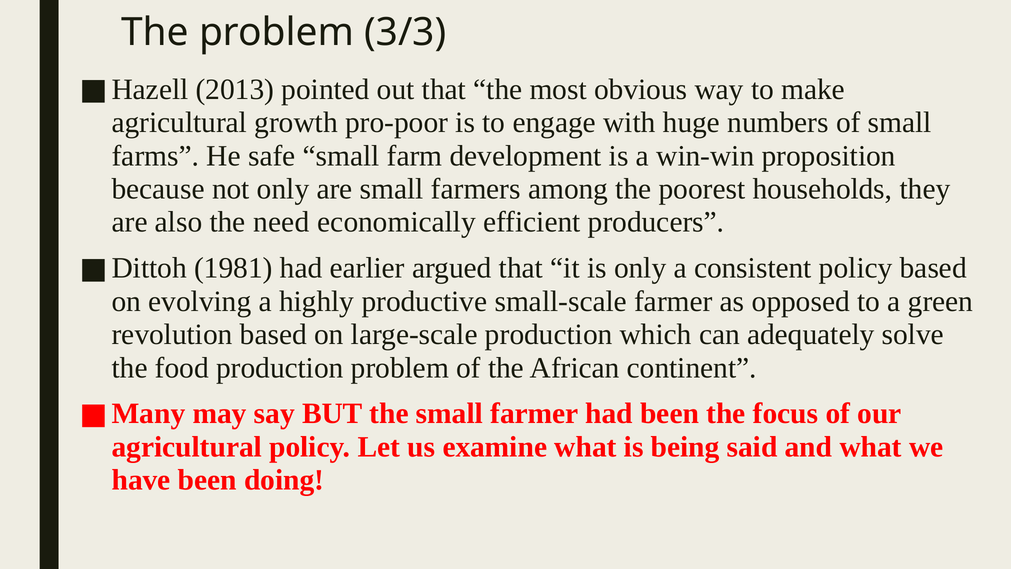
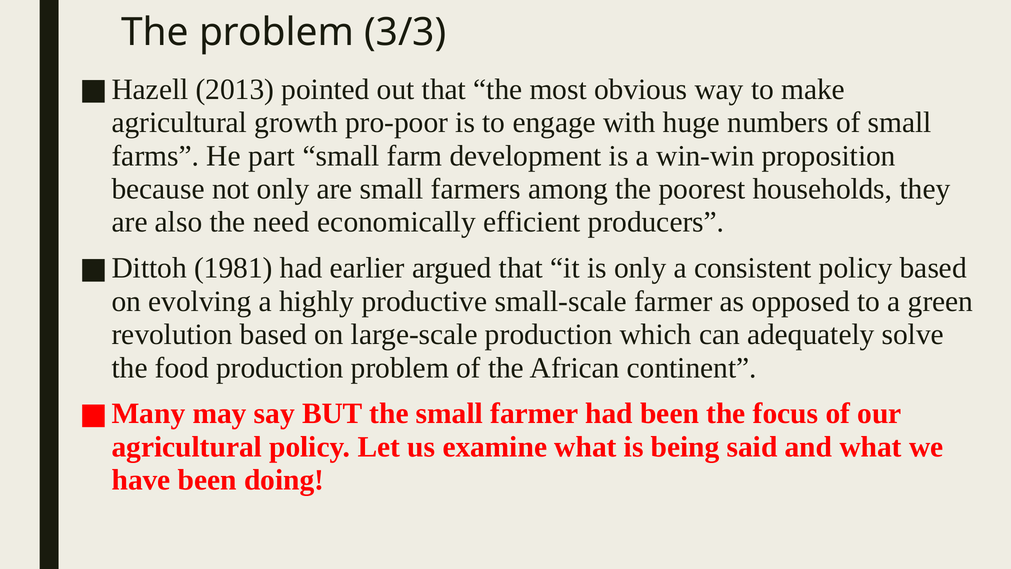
safe: safe -> part
